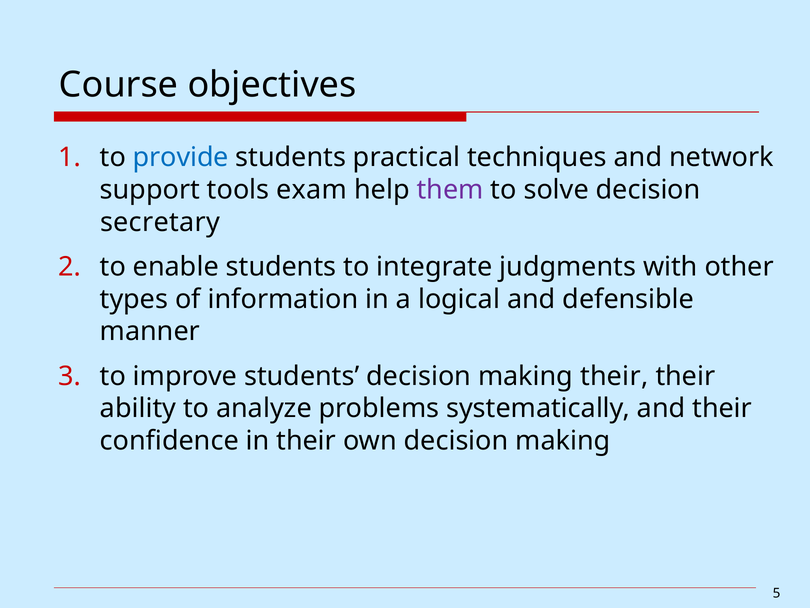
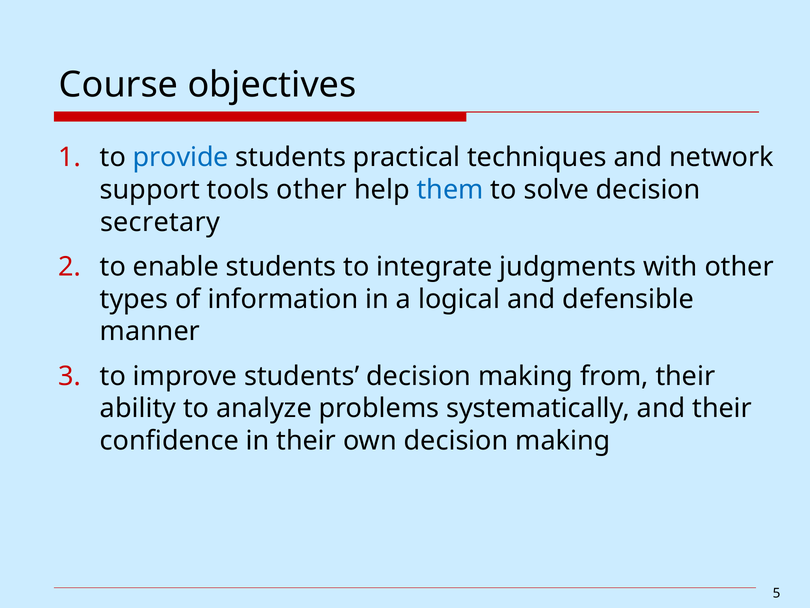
tools exam: exam -> other
them colour: purple -> blue
making their: their -> from
